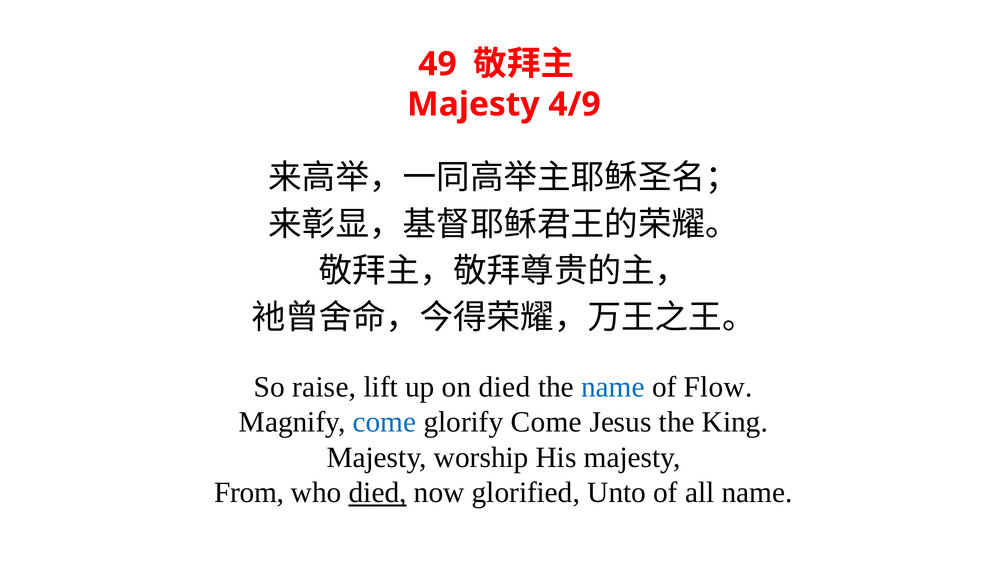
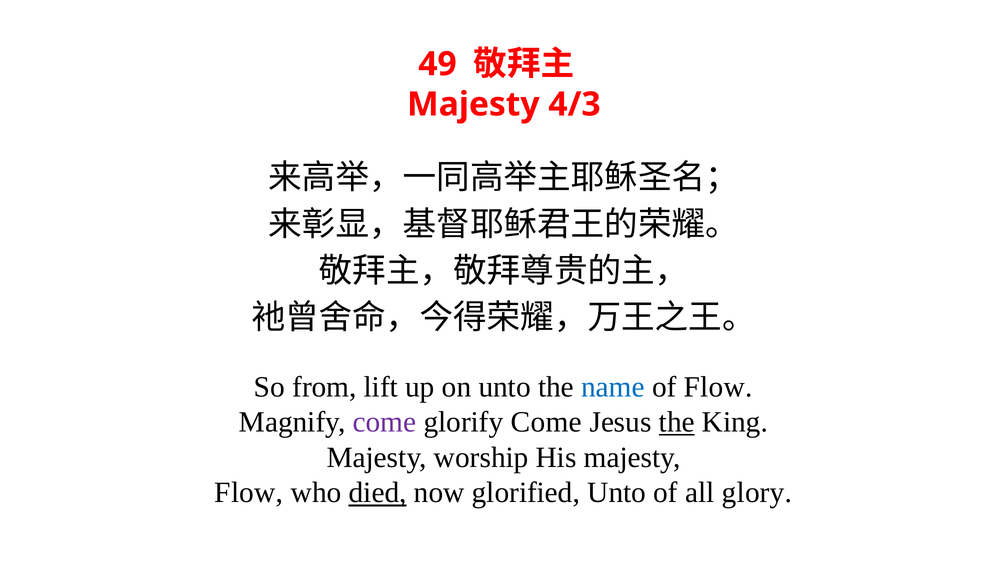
4/9: 4/9 -> 4/3
raise: raise -> from
on died: died -> unto
come at (384, 422) colour: blue -> purple
the at (677, 422) underline: none -> present
From at (249, 493): From -> Flow
all name: name -> glory
